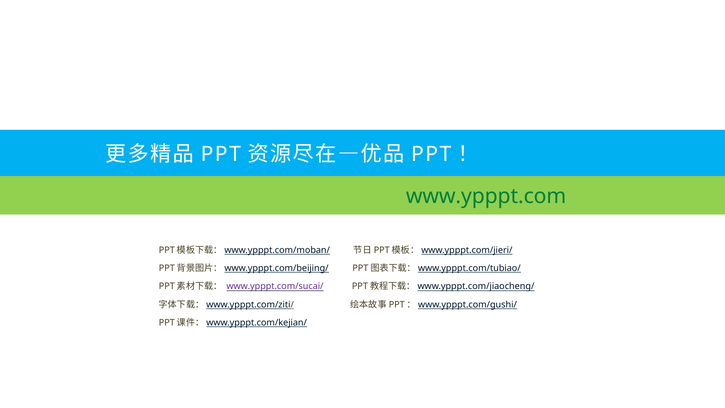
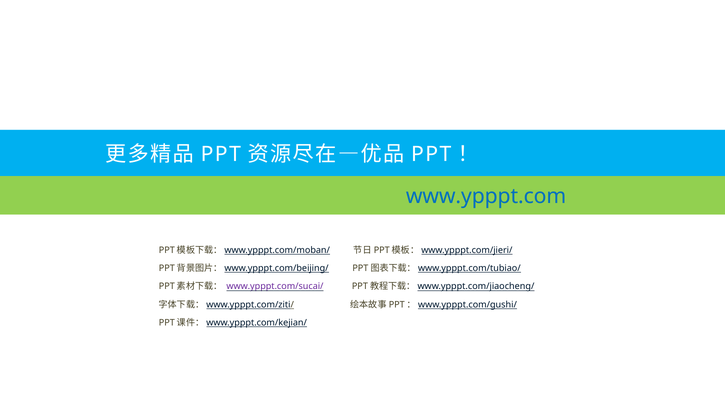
www.ypppt.com colour: green -> blue
